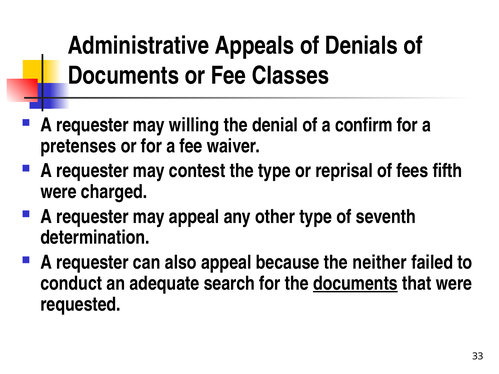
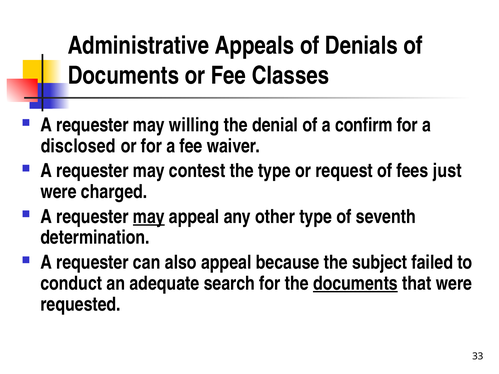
pretenses: pretenses -> disclosed
reprisal: reprisal -> request
fifth: fifth -> just
may at (149, 217) underline: none -> present
neither: neither -> subject
